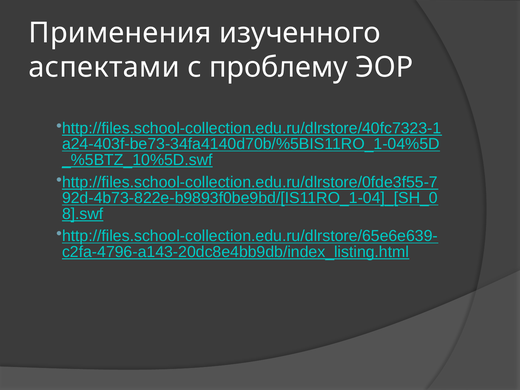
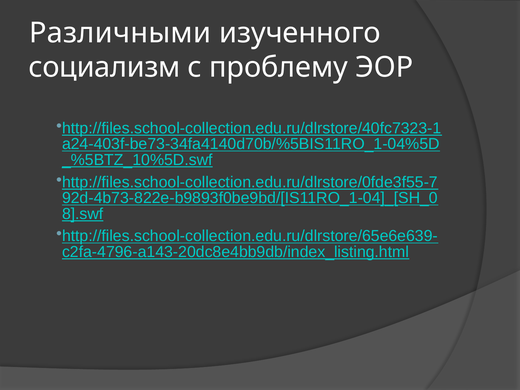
Применения: Применения -> Различными
аспектами: аспектами -> социализм
